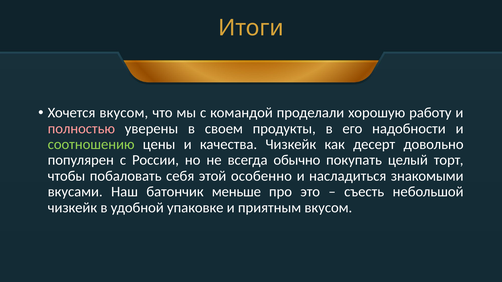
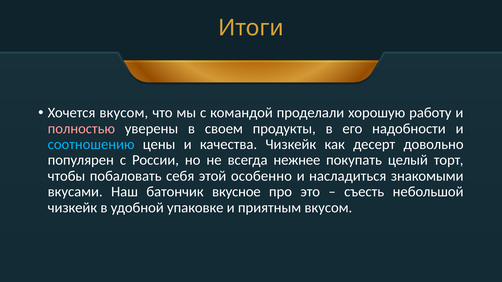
соотношению colour: light green -> light blue
обычно: обычно -> нежнее
меньше: меньше -> вкусное
